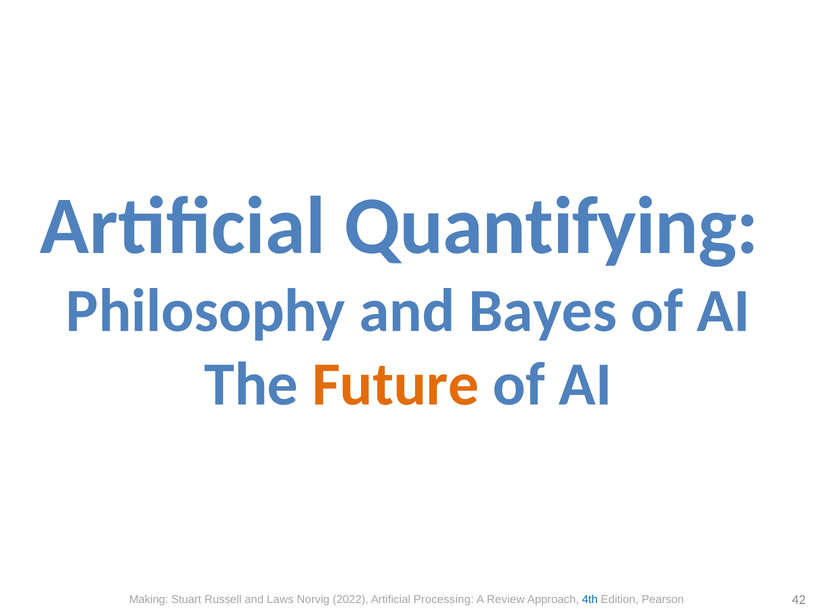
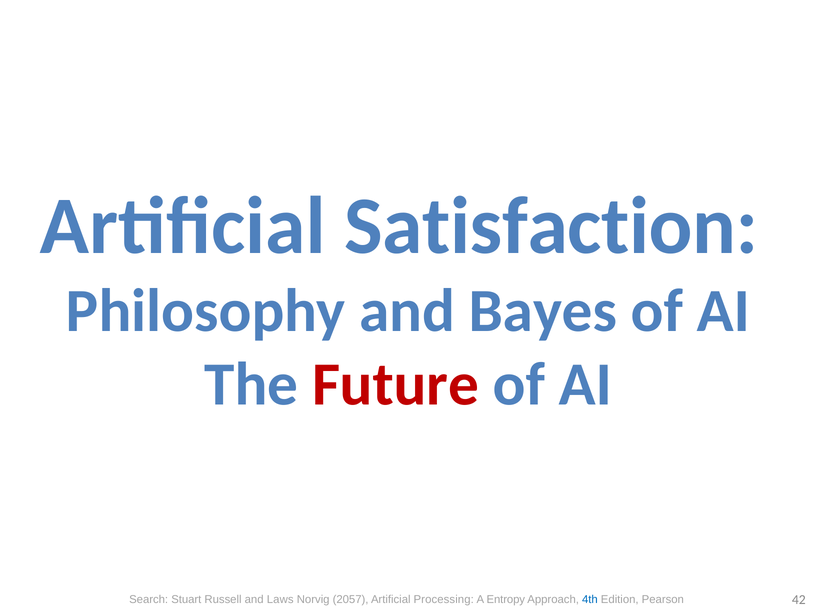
Quantifying: Quantifying -> Satisfaction
Future colour: orange -> red
Making: Making -> Search
2022: 2022 -> 2057
Review: Review -> Entropy
